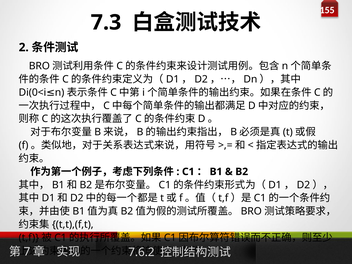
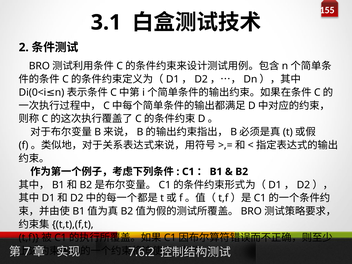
7.3: 7.3 -> 3.1
